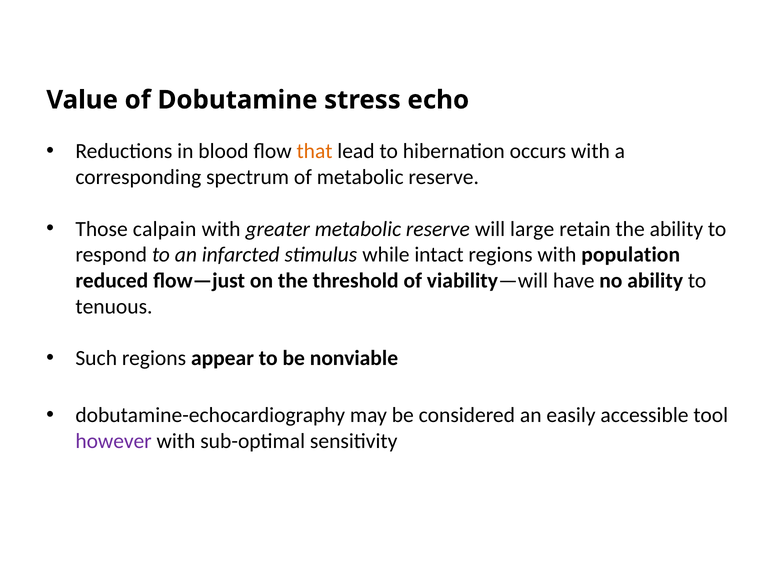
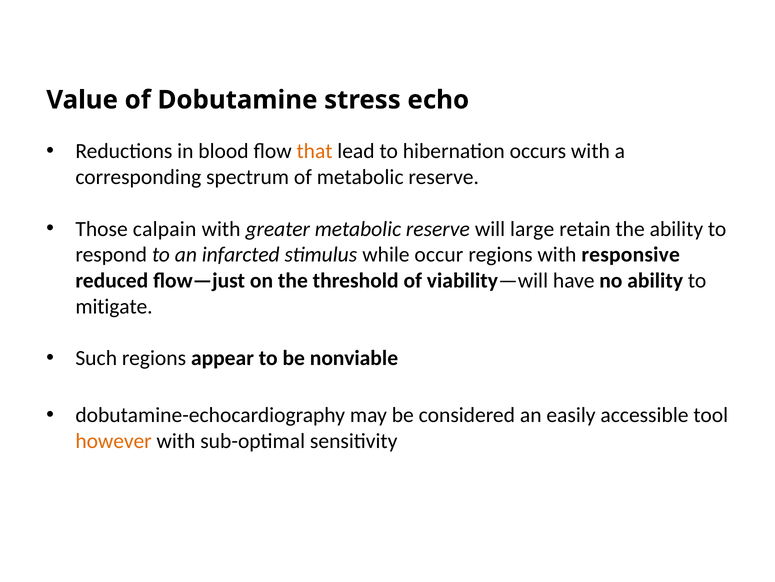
intact: intact -> occur
population: population -> responsive
tenuous: tenuous -> mitigate
however colour: purple -> orange
